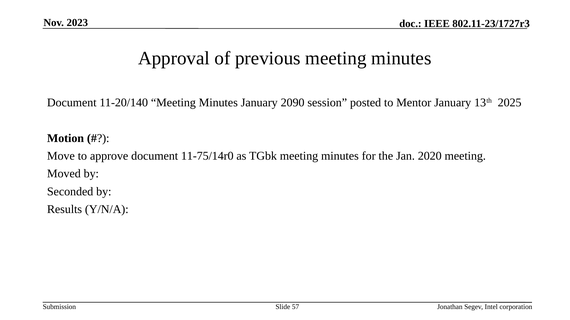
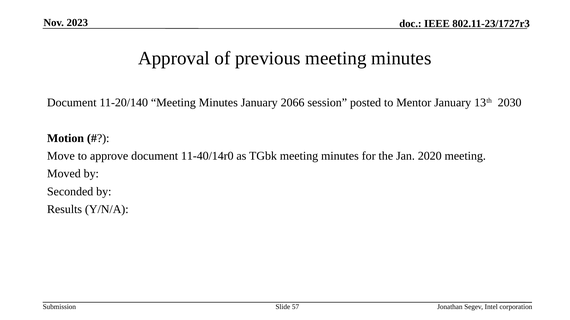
2090: 2090 -> 2066
2025: 2025 -> 2030
11-75/14r0: 11-75/14r0 -> 11-40/14r0
